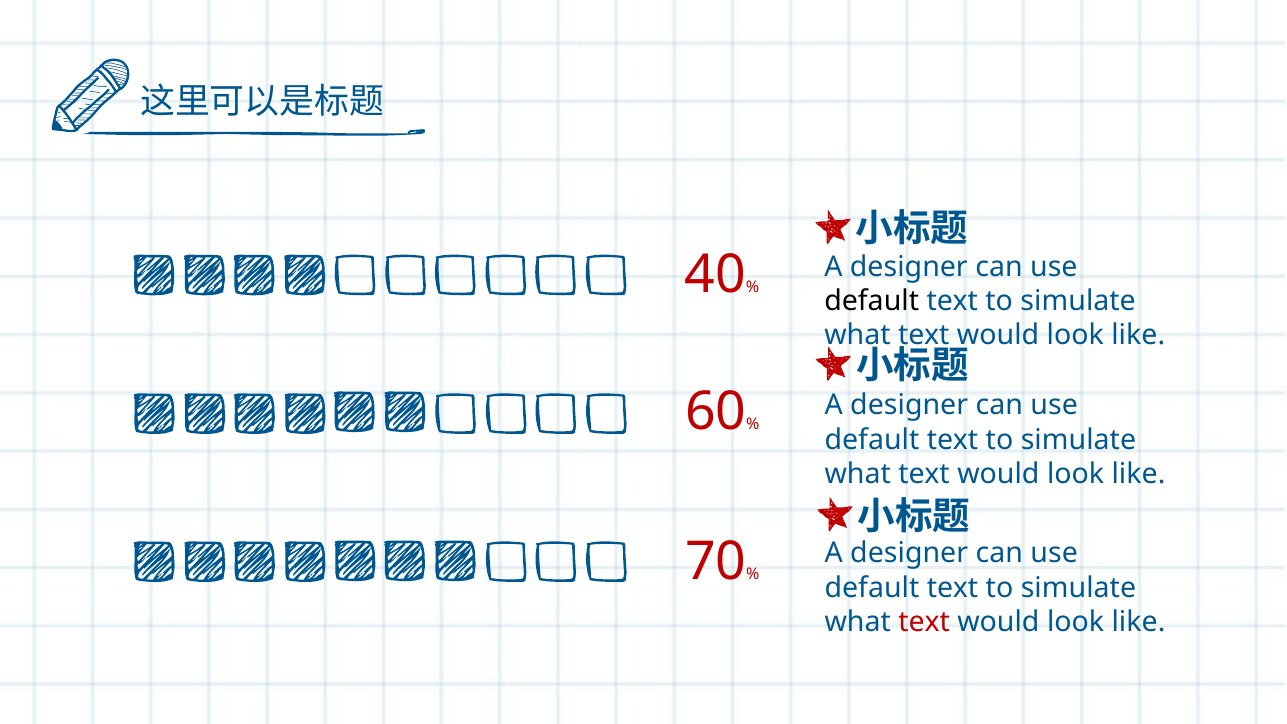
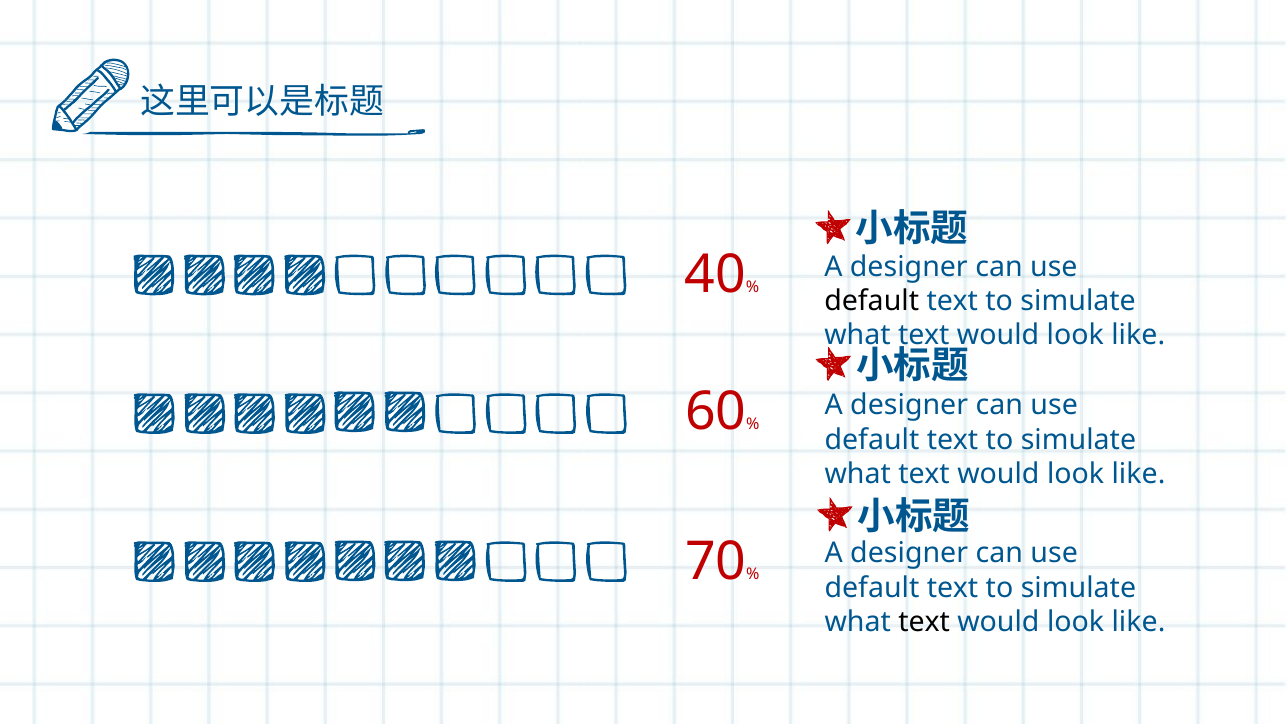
text at (924, 622) colour: red -> black
